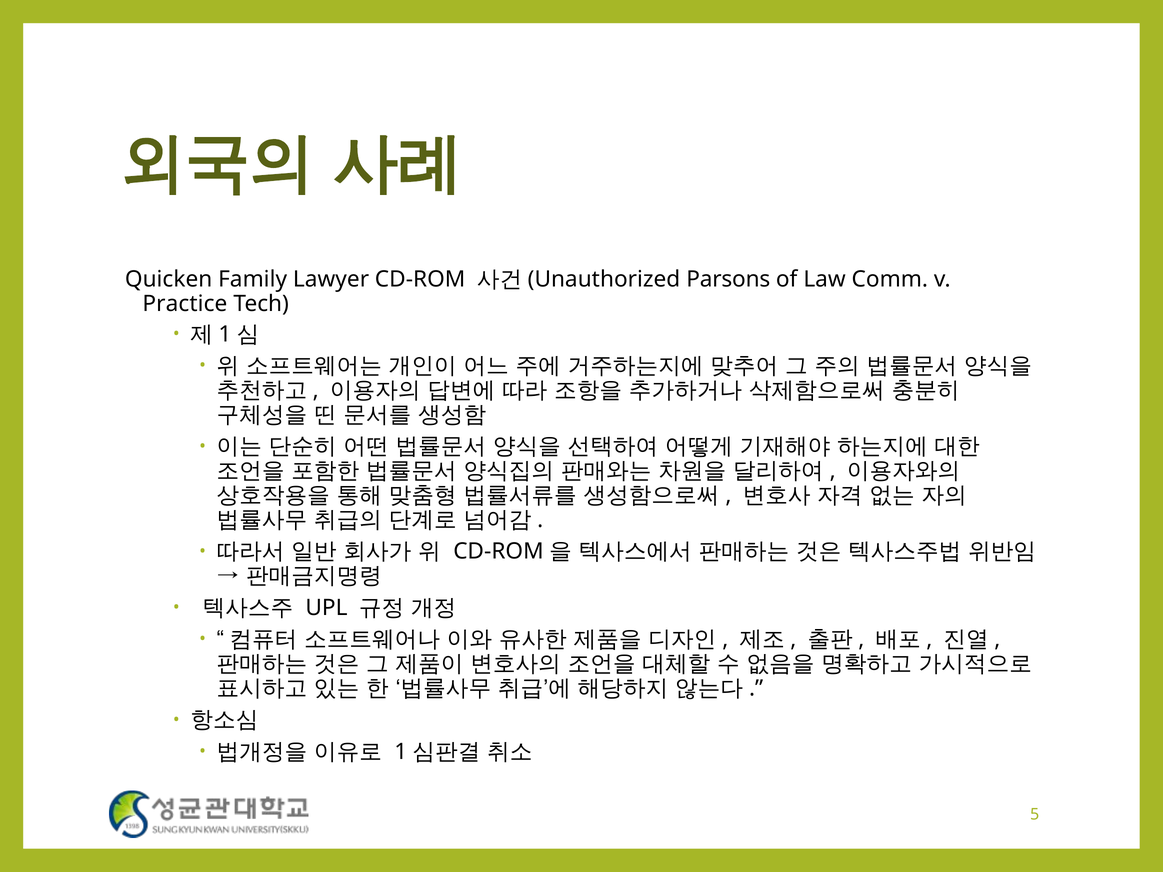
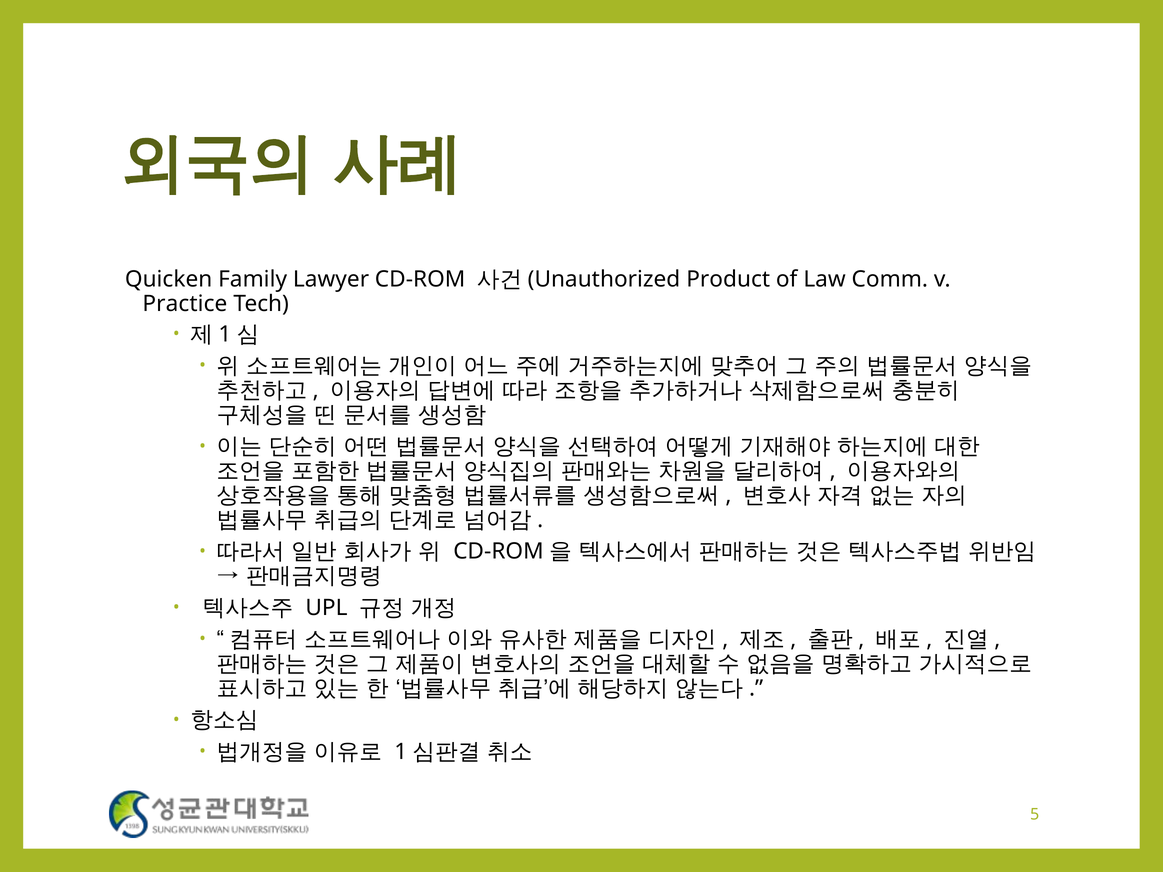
Parsons: Parsons -> Product
